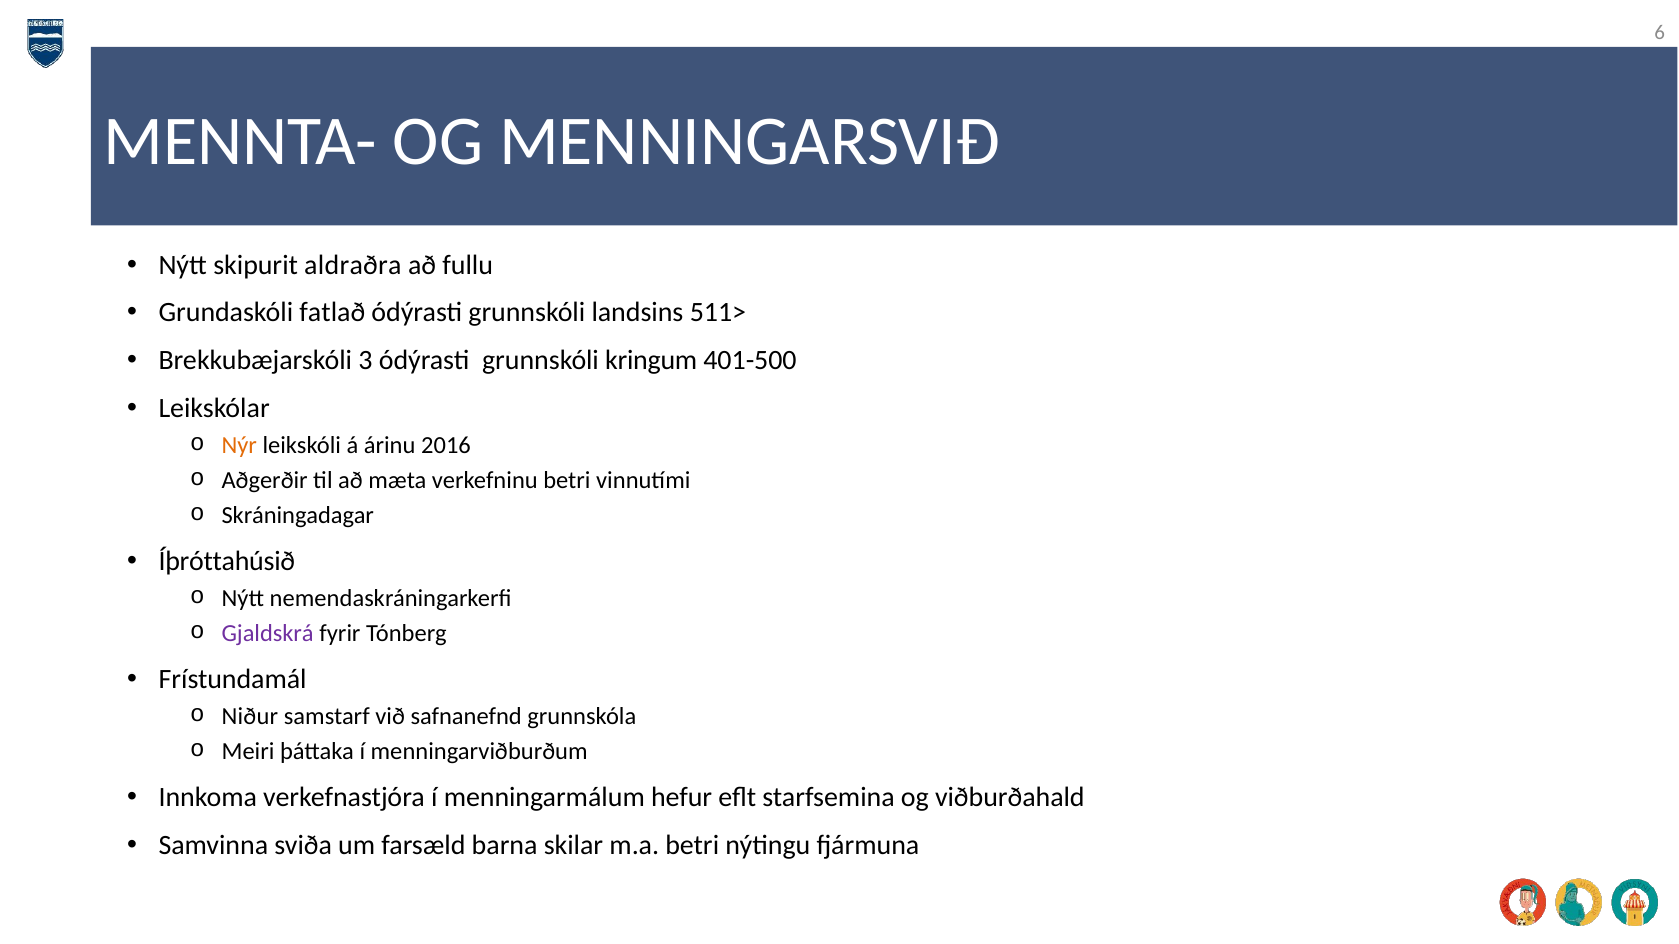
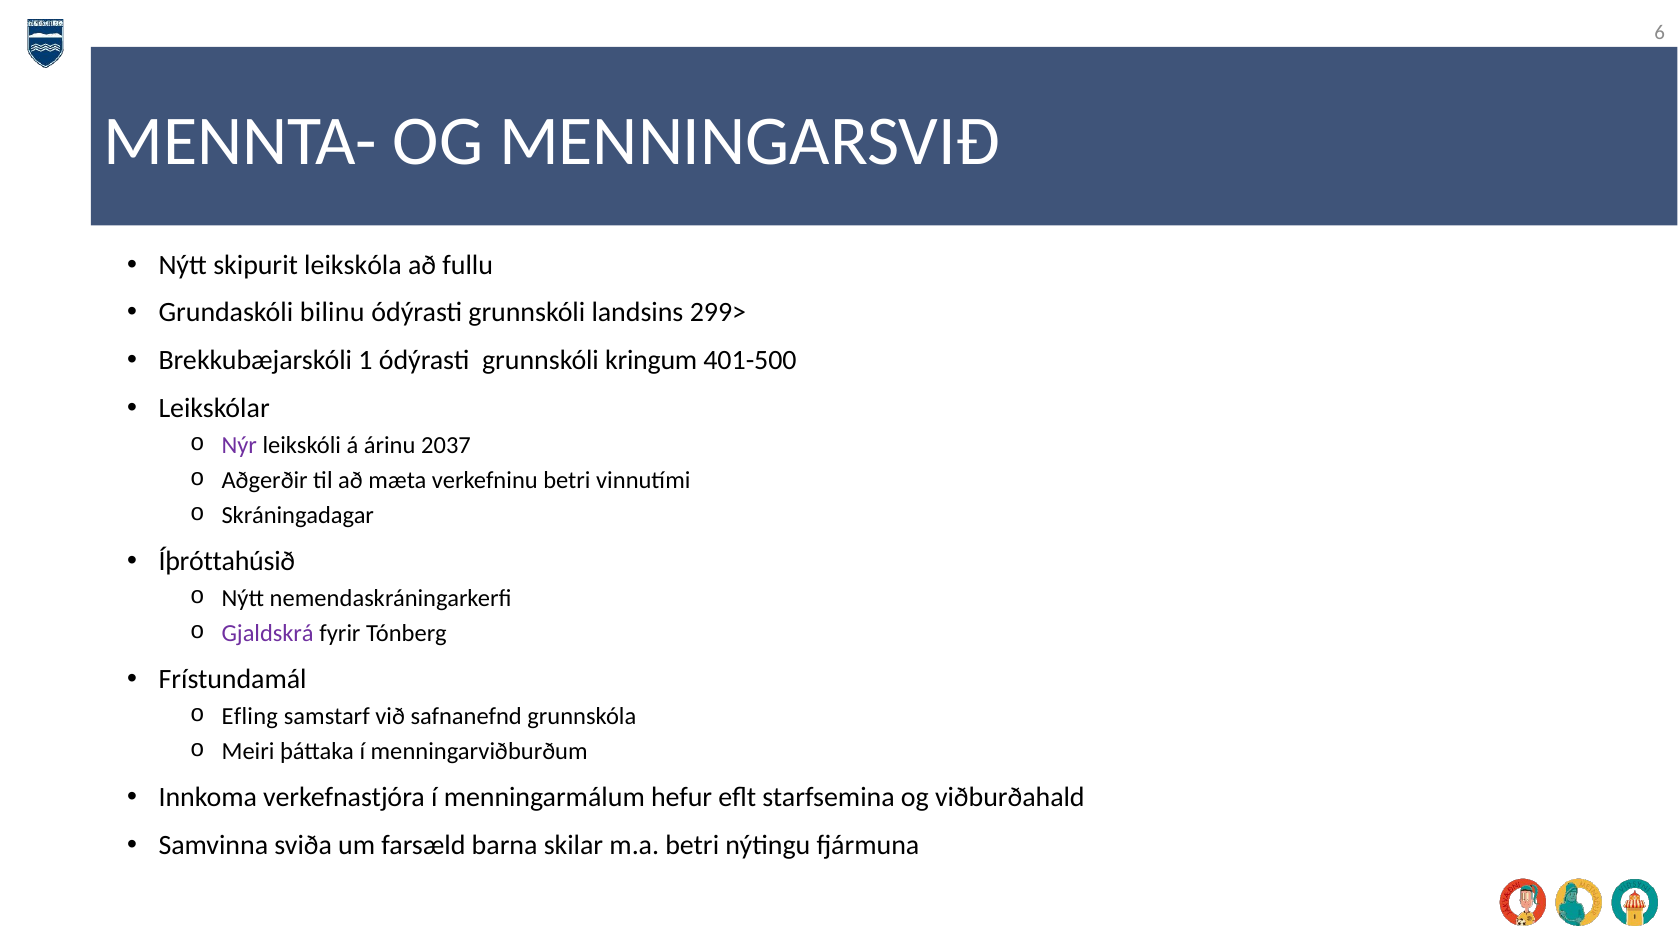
aldraðra: aldraðra -> leikskóla
fatlað: fatlað -> bilinu
511>: 511> -> 299>
3: 3 -> 1
Nýr colour: orange -> purple
2016: 2016 -> 2037
Niður: Niður -> Efling
